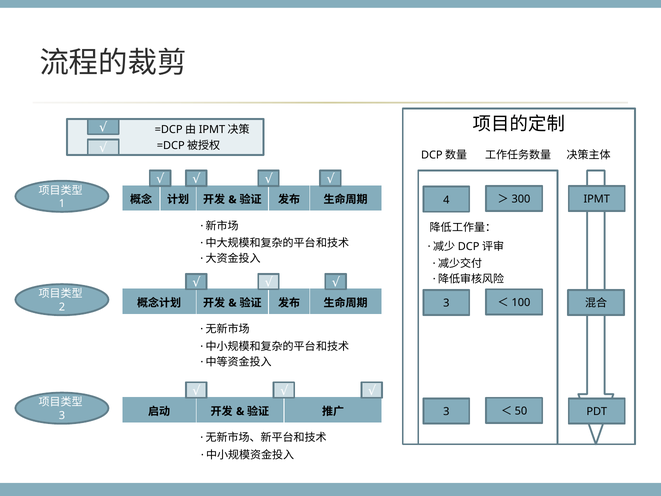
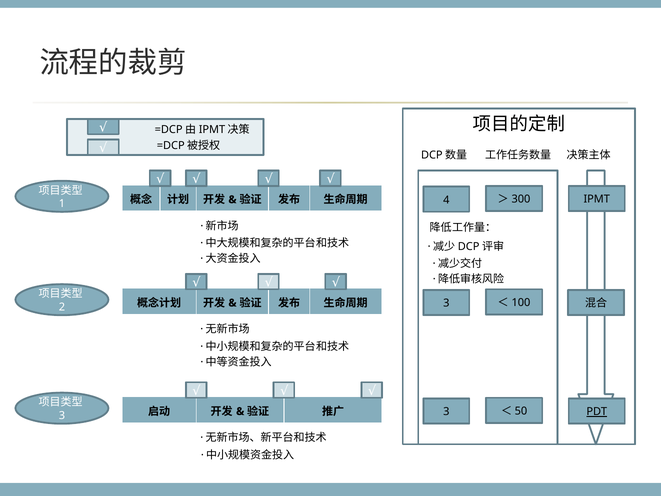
PDT underline: none -> present
